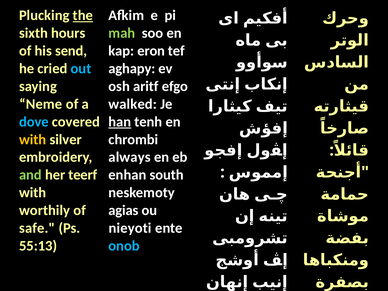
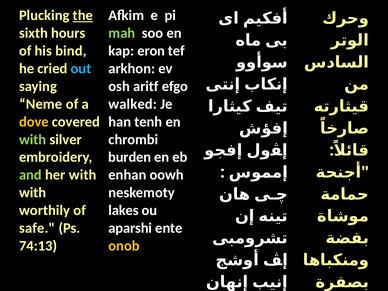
send: send -> bind
aghapy: aghapy -> arkhon
dove colour: light blue -> yellow
han underline: present -> none
with at (33, 139) colour: yellow -> light green
always: always -> burden
her teerf: teerf -> with
south: south -> oowh
agias: agias -> lakes
nieyoti: nieyoti -> aparshi
55:13: 55:13 -> 74:13
onob colour: light blue -> yellow
